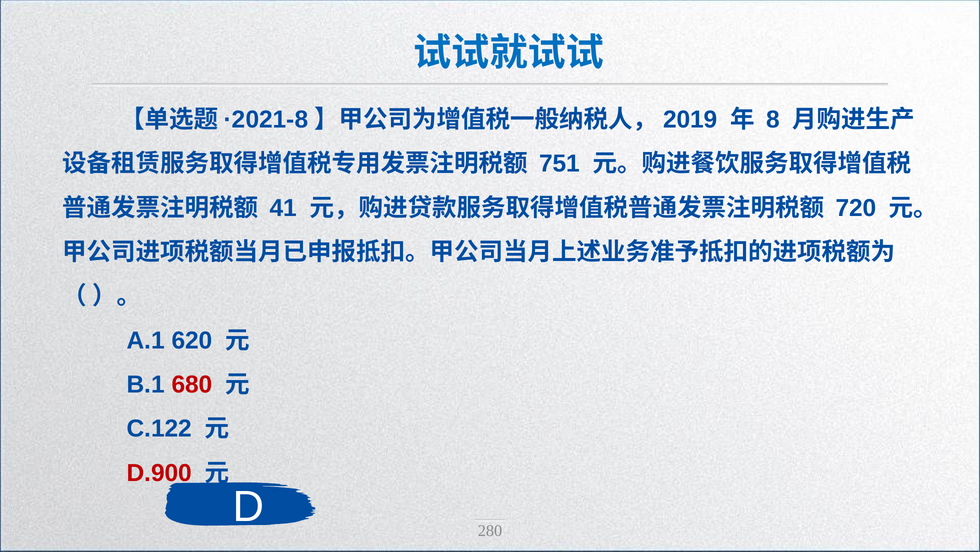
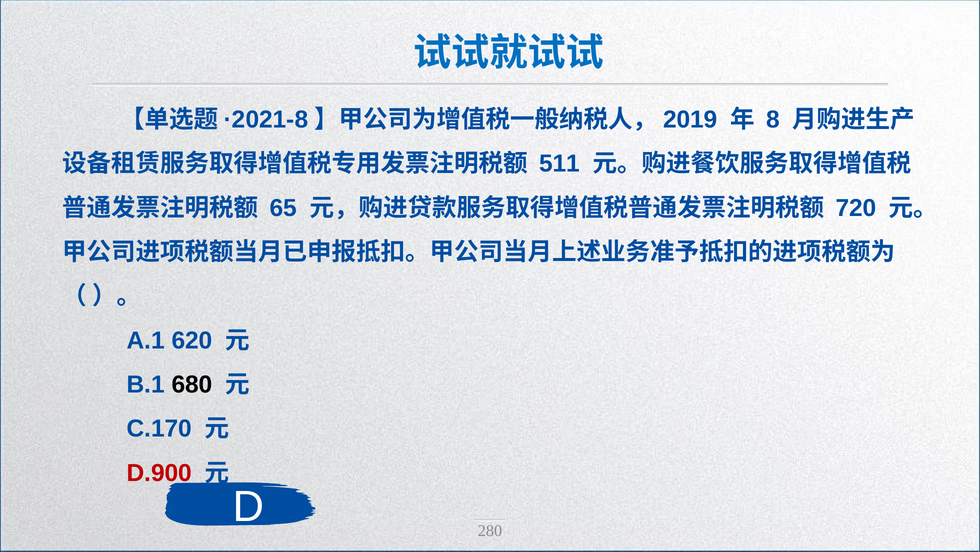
751: 751 -> 511
41: 41 -> 65
680 colour: red -> black
C.122: C.122 -> C.170
